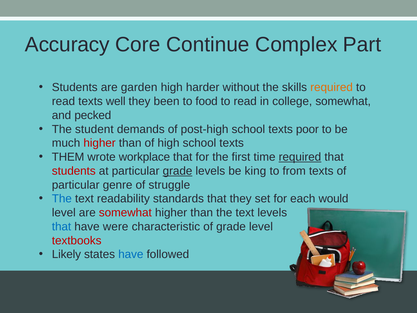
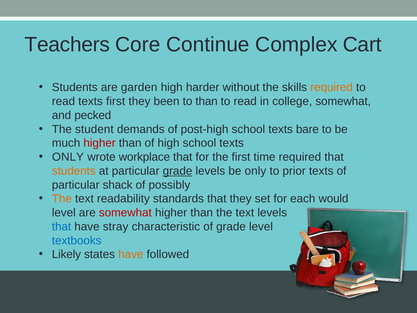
Accuracy: Accuracy -> Teachers
Part: Part -> Cart
texts well: well -> first
to food: food -> than
poor: poor -> bare
THEM at (68, 157): THEM -> ONLY
required at (300, 157) underline: present -> none
students at (74, 171) colour: red -> orange
be king: king -> only
from: from -> prior
genre: genre -> shack
struggle: struggle -> possibly
The at (62, 199) colour: blue -> orange
were: were -> stray
textbooks colour: red -> blue
have at (131, 254) colour: blue -> orange
